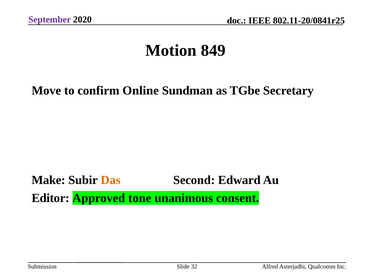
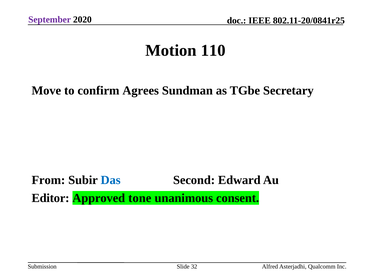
849: 849 -> 110
Online: Online -> Agrees
Make: Make -> From
Das colour: orange -> blue
